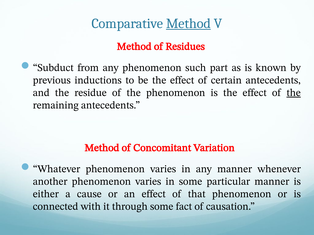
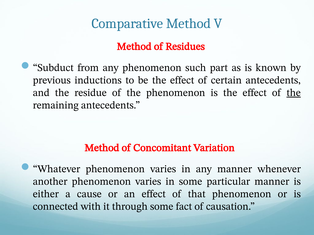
Method at (188, 23) underline: present -> none
